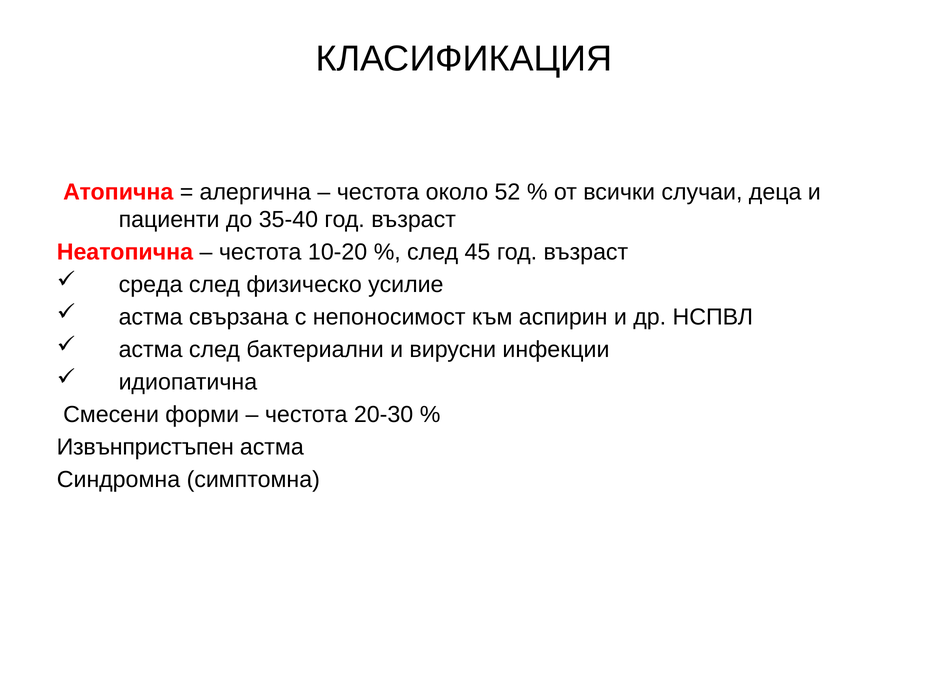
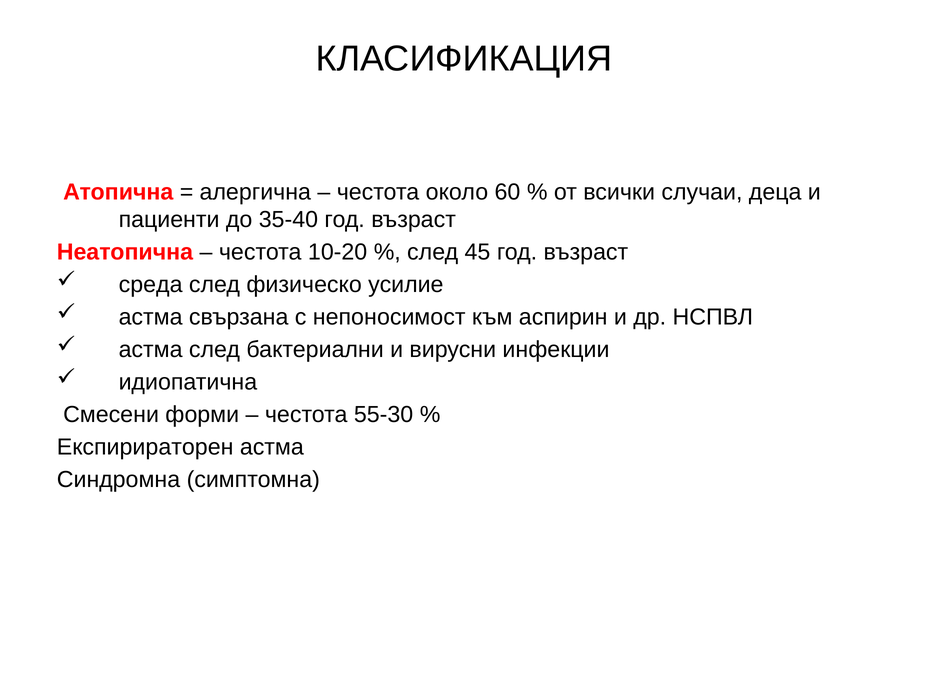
52: 52 -> 60
20-30: 20-30 -> 55-30
Извънпристъпен: Извънпристъпен -> Експирираторен
